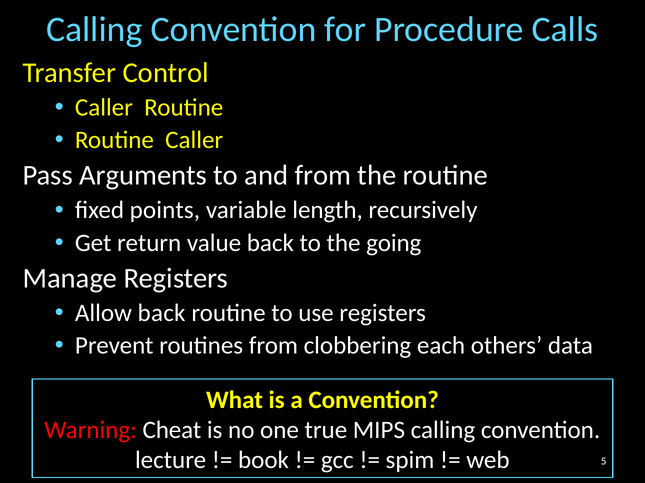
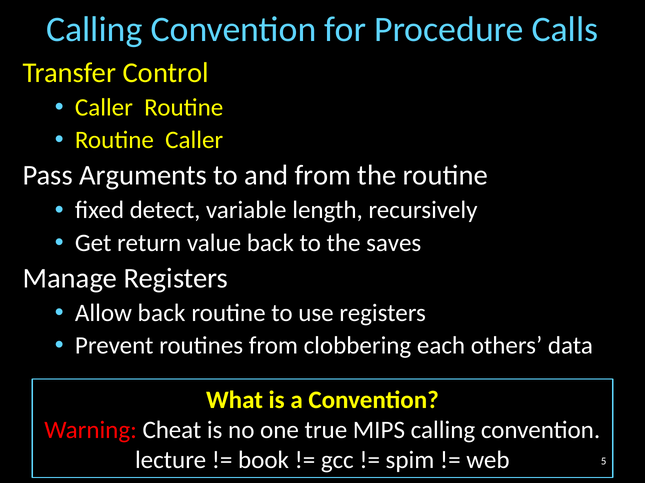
points: points -> detect
going: going -> saves
